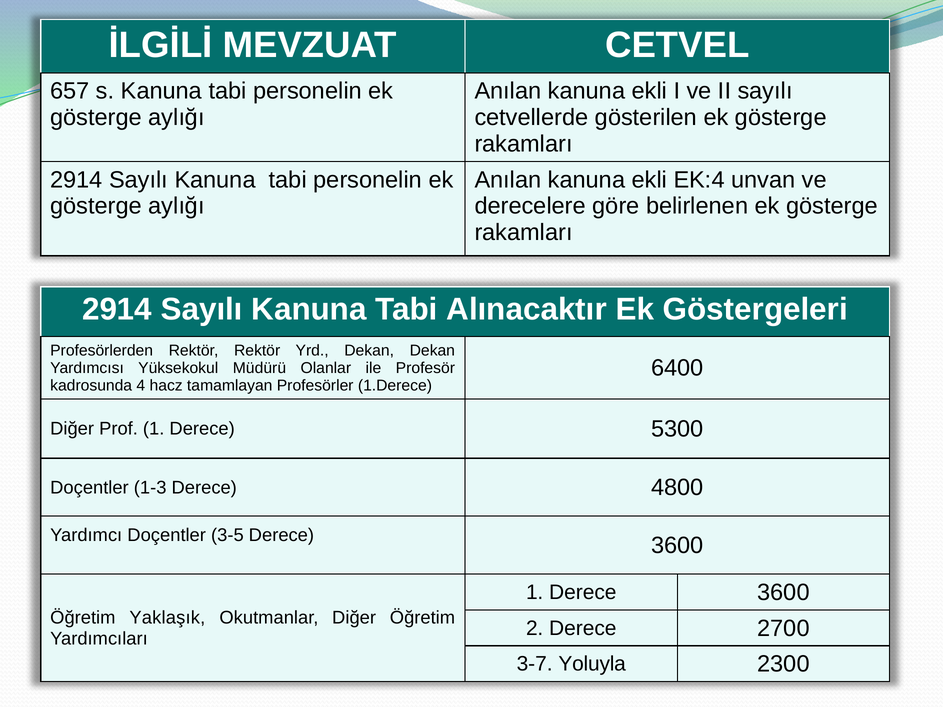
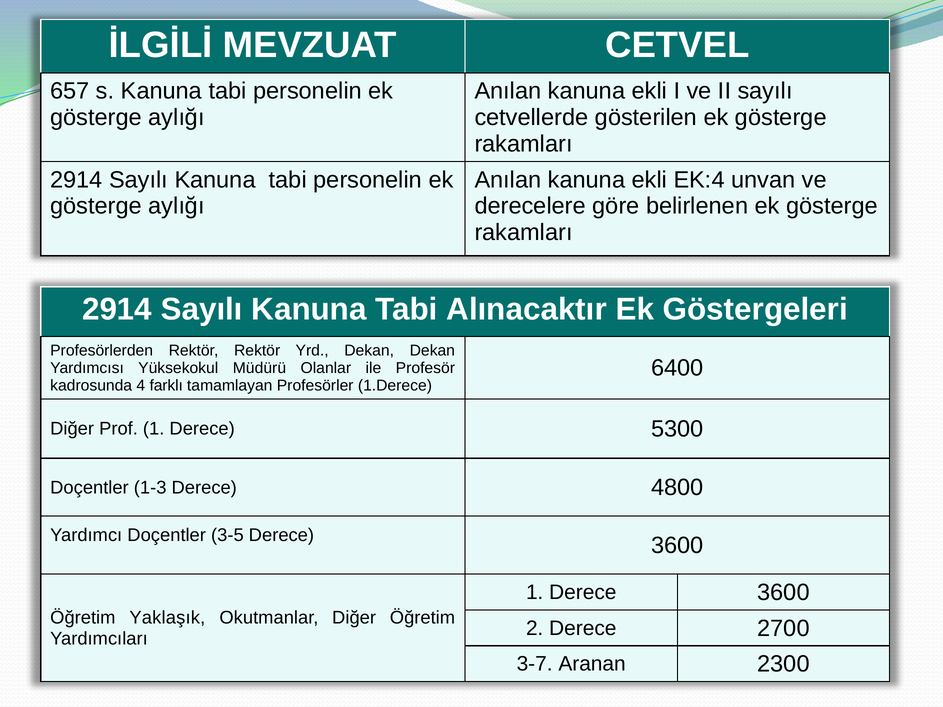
hacz: hacz -> farklı
Yoluyla: Yoluyla -> Aranan
